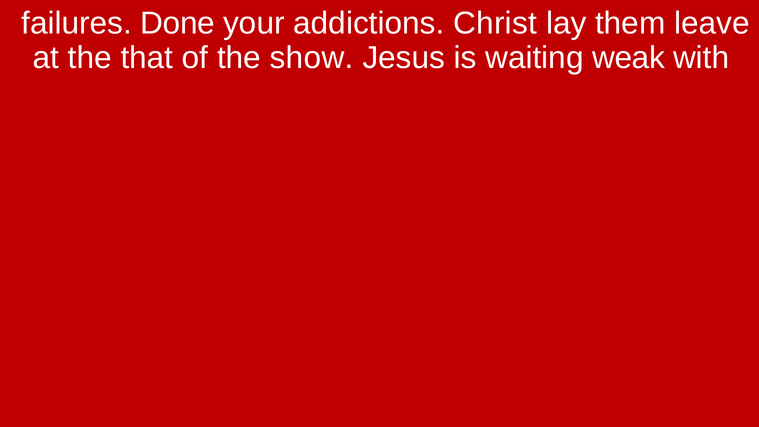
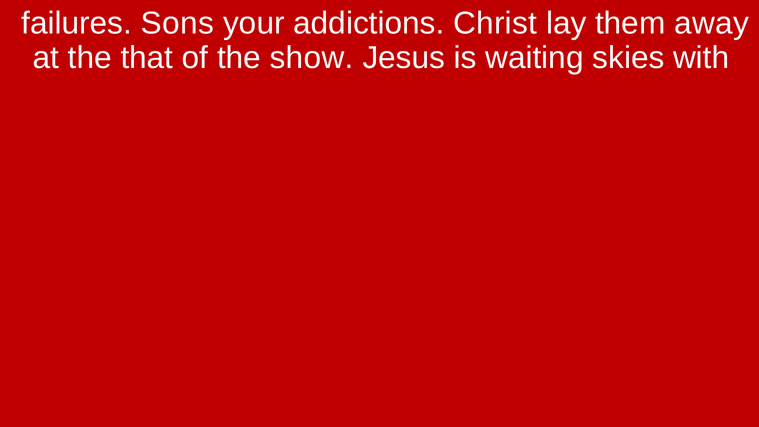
Done: Done -> Sons
leave: leave -> away
weak: weak -> skies
